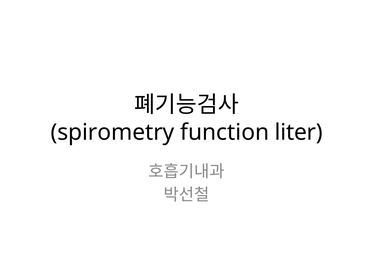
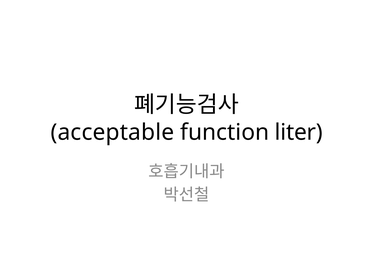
spirometry: spirometry -> acceptable
